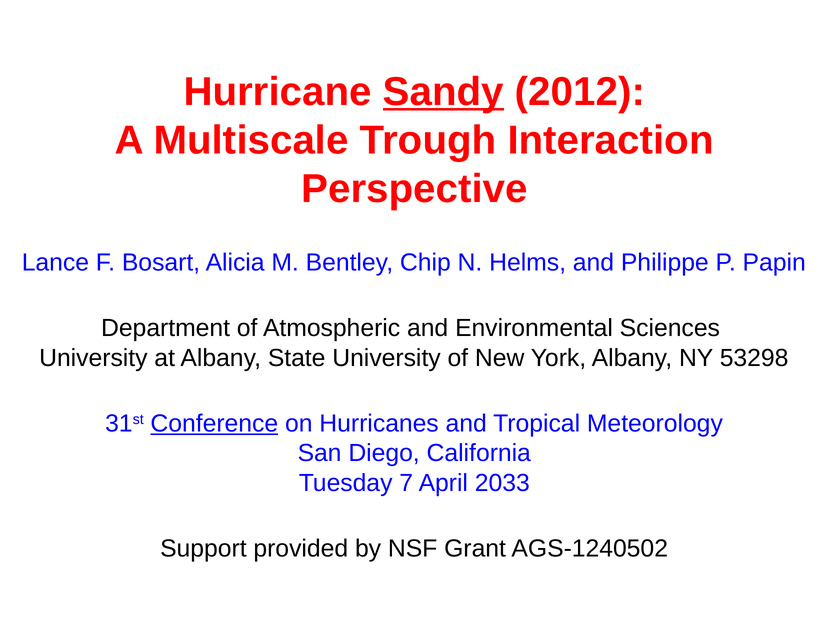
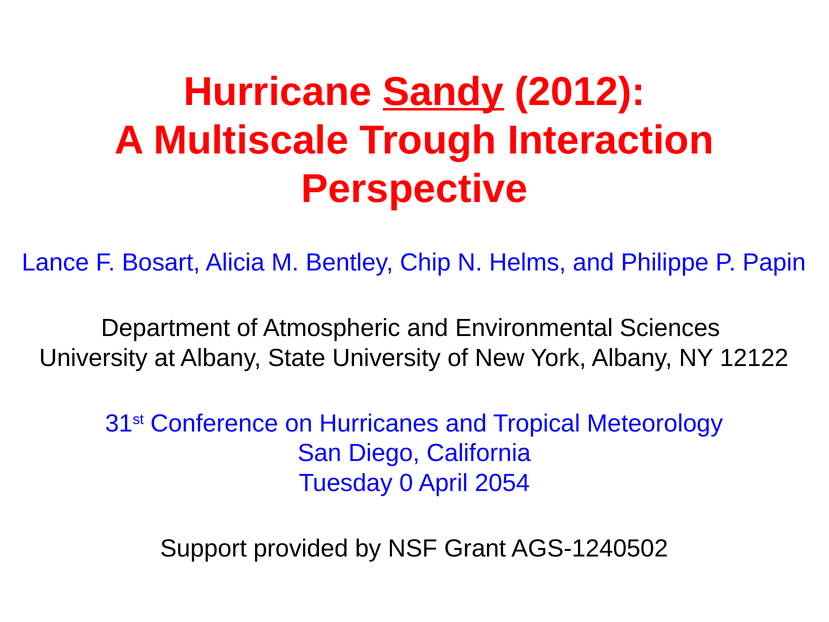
53298: 53298 -> 12122
Conference underline: present -> none
7: 7 -> 0
2033: 2033 -> 2054
